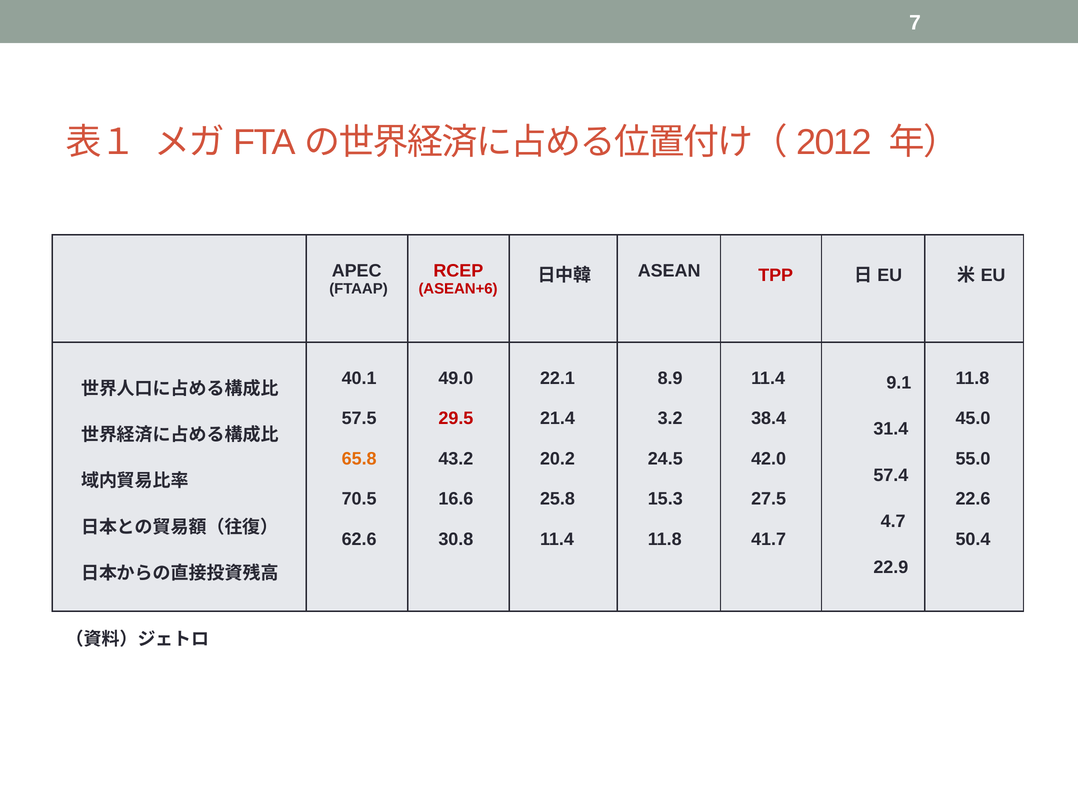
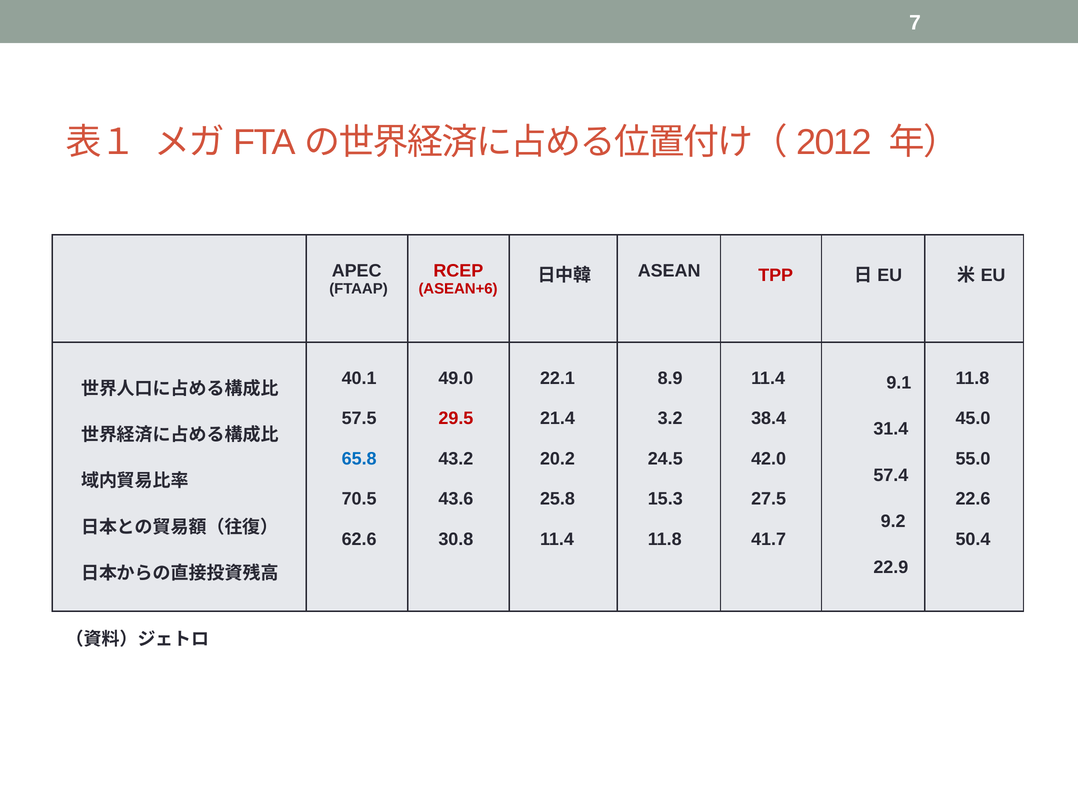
65.8 colour: orange -> blue
16.6: 16.6 -> 43.6
4.7: 4.7 -> 9.2
